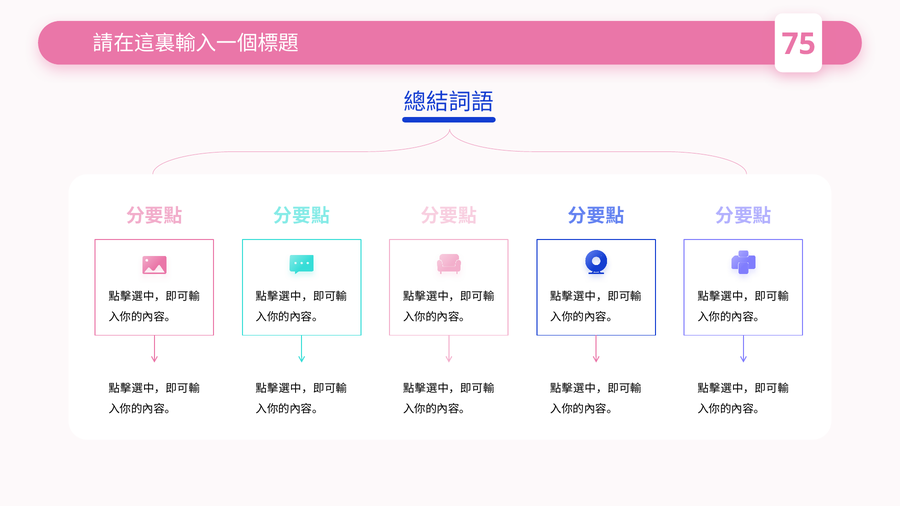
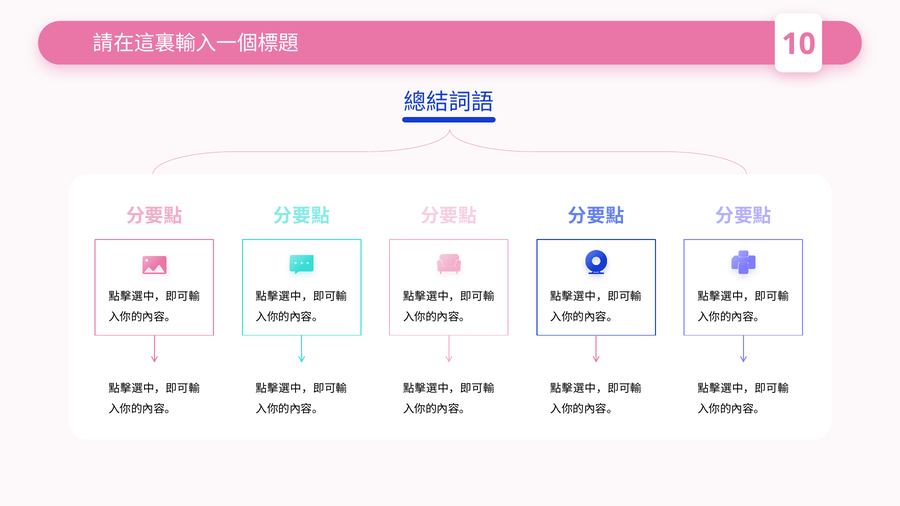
75: 75 -> 10
